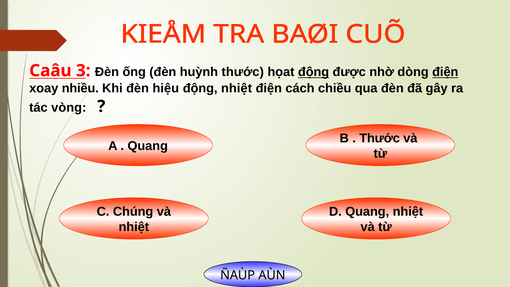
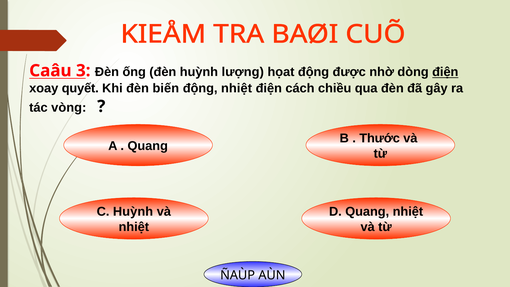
huỳnh thước: thước -> lượng
động at (314, 72) underline: present -> none
nhiều: nhiều -> quyết
hiệu: hiệu -> biến
C Chúng: Chúng -> Huỳnh
